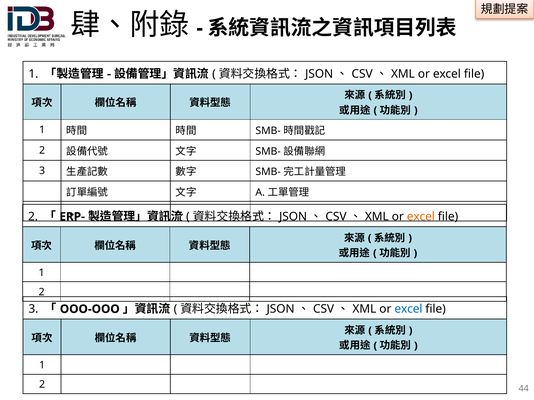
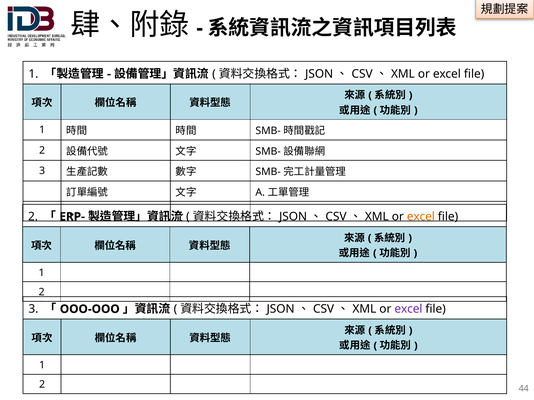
excel at (408, 309) colour: blue -> purple
